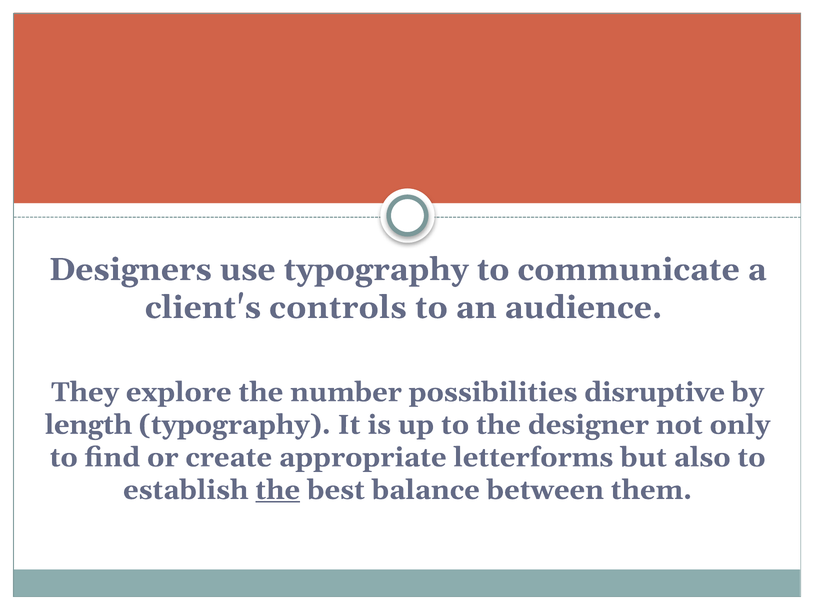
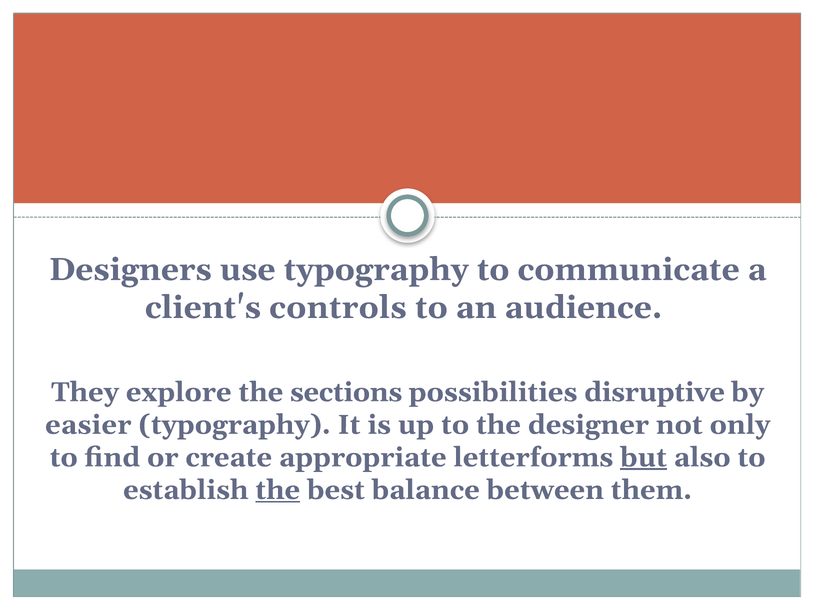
number: number -> sections
length: length -> easier
but underline: none -> present
